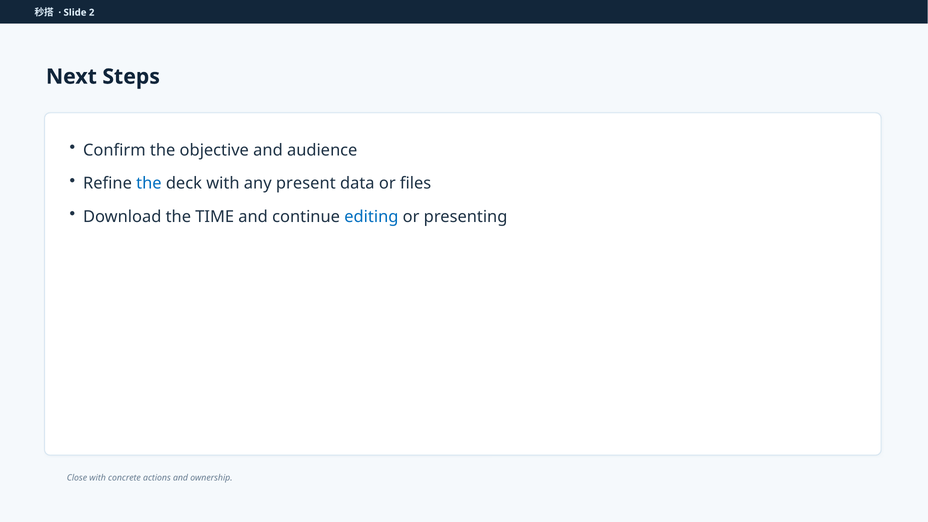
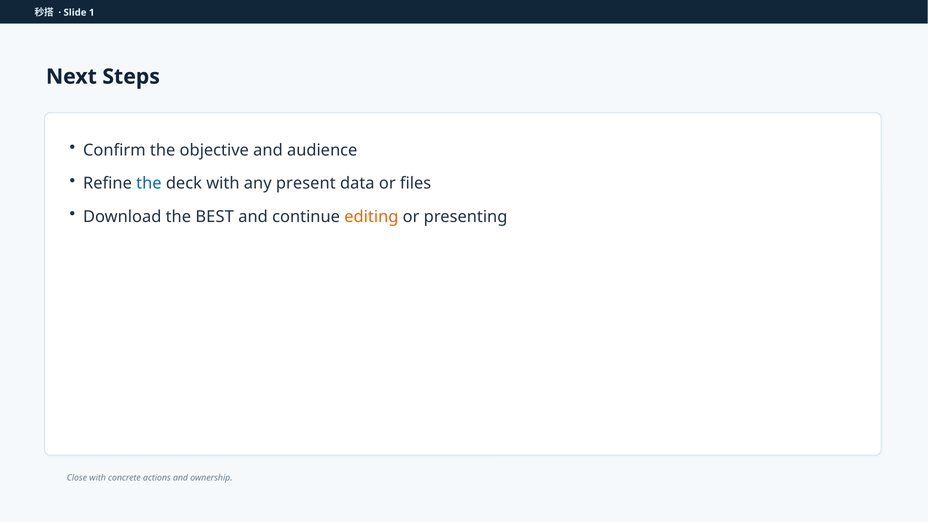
2: 2 -> 1
TIME: TIME -> BEST
editing colour: blue -> orange
